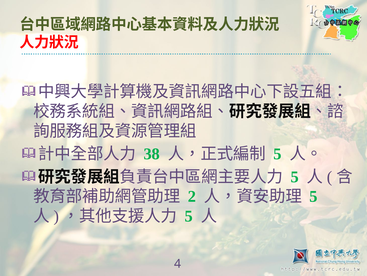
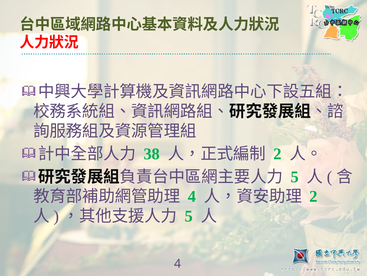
5 at (277, 154): 5 -> 2
2 at (192, 196): 2 -> 4
5 at (314, 196): 5 -> 2
